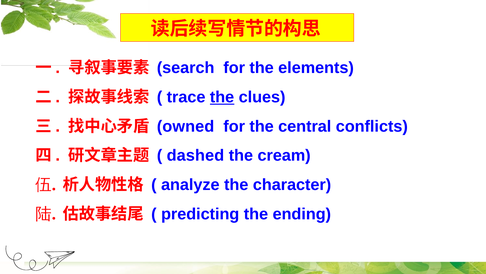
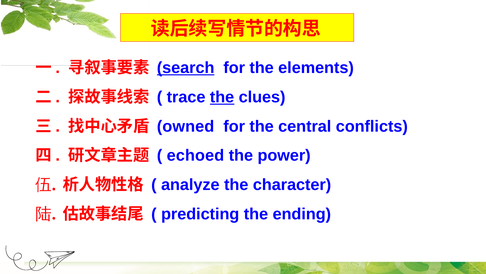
search underline: none -> present
dashed: dashed -> echoed
cream: cream -> power
